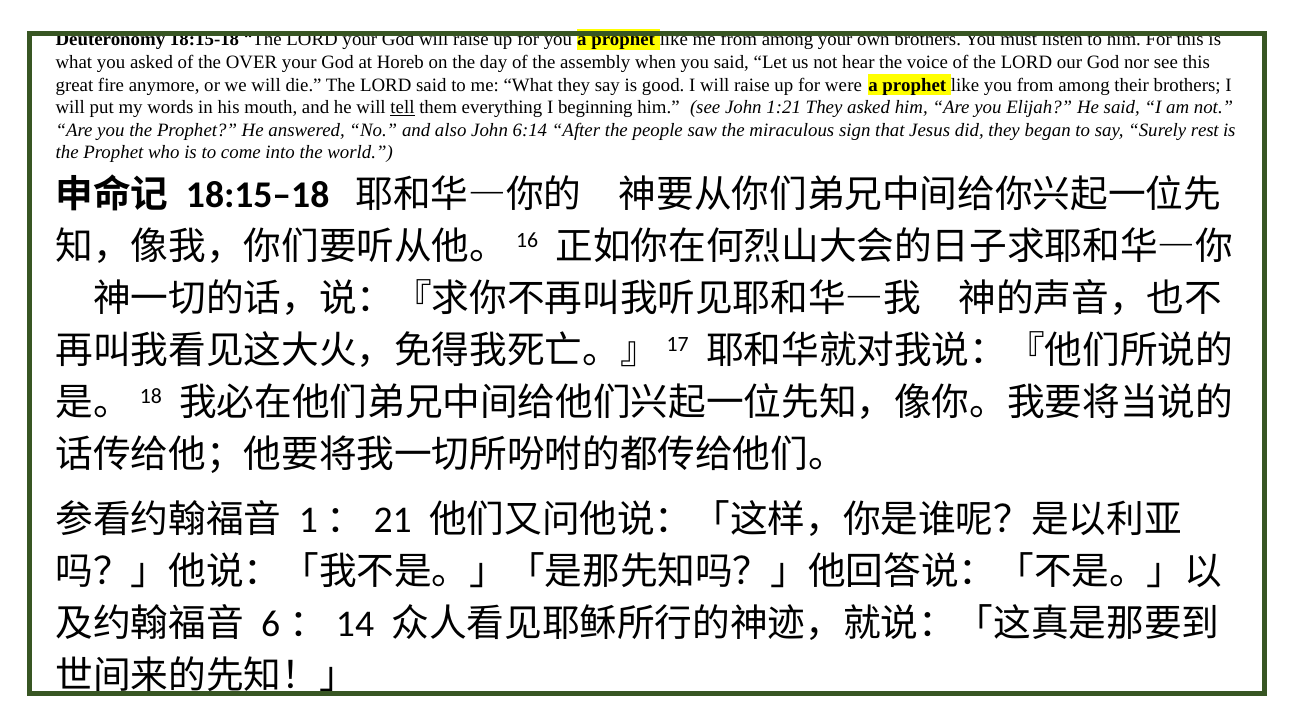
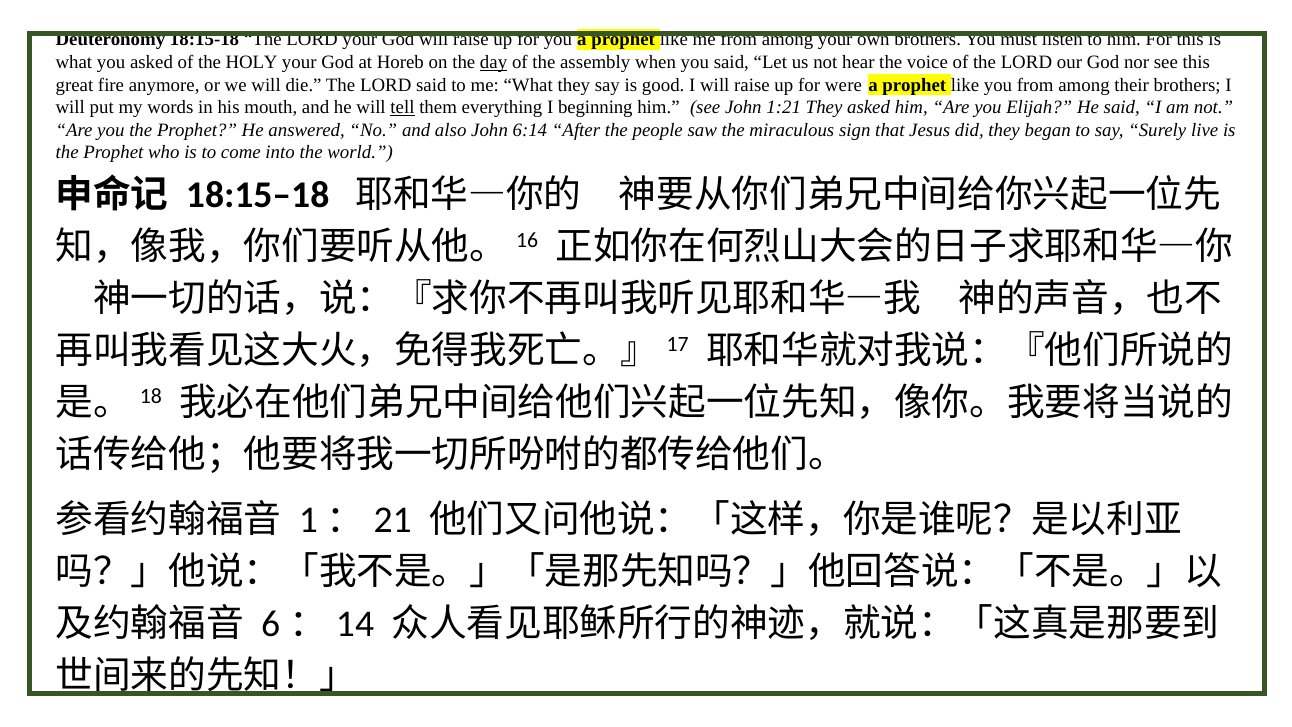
OVER: OVER -> HOLY
day underline: none -> present
rest: rest -> live
